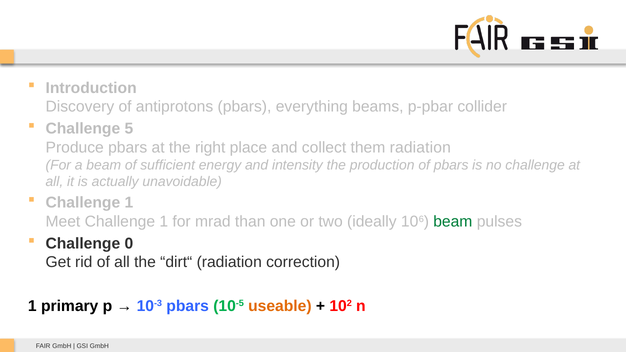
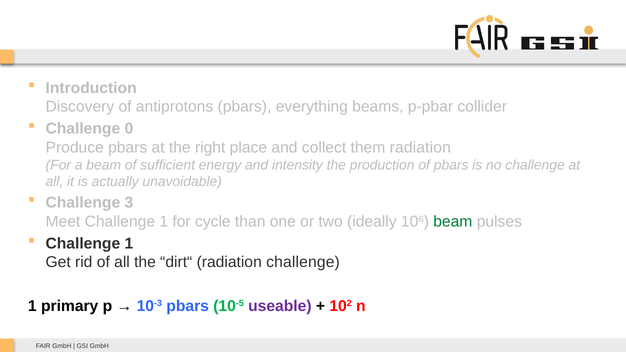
5: 5 -> 0
1 at (129, 203): 1 -> 3
mrad: mrad -> cycle
0 at (129, 244): 0 -> 1
radiation correction: correction -> challenge
useable colour: orange -> purple
